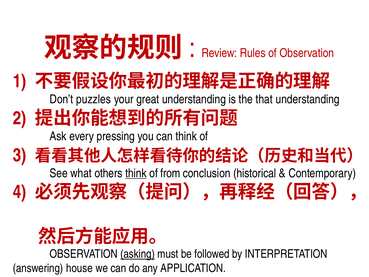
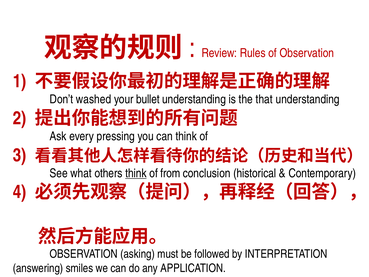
puzzles: puzzles -> washed
great: great -> bullet
asking underline: present -> none
house: house -> smiles
